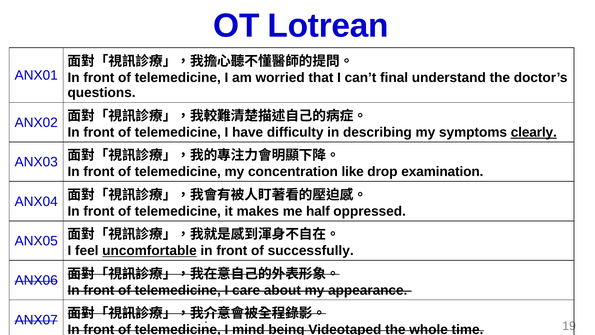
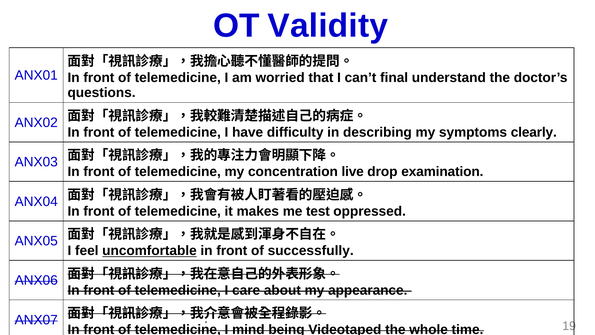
Lotrean: Lotrean -> Validity
clearly underline: present -> none
like: like -> live
half: half -> test
